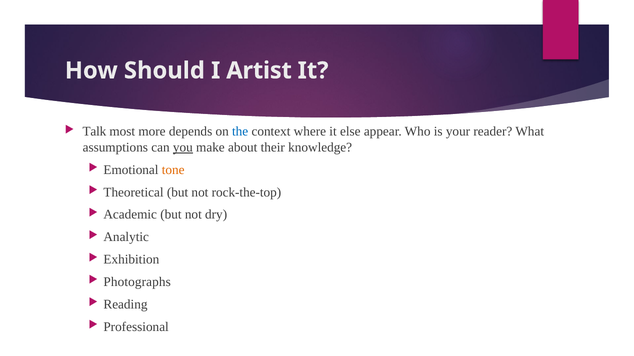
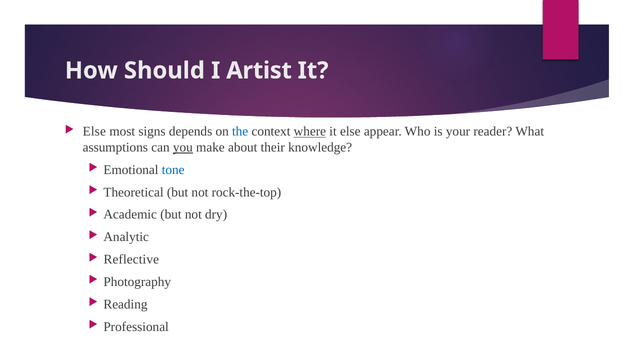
Talk at (94, 132): Talk -> Else
more: more -> signs
where underline: none -> present
tone colour: orange -> blue
Exhibition: Exhibition -> Reflective
Photographs: Photographs -> Photography
